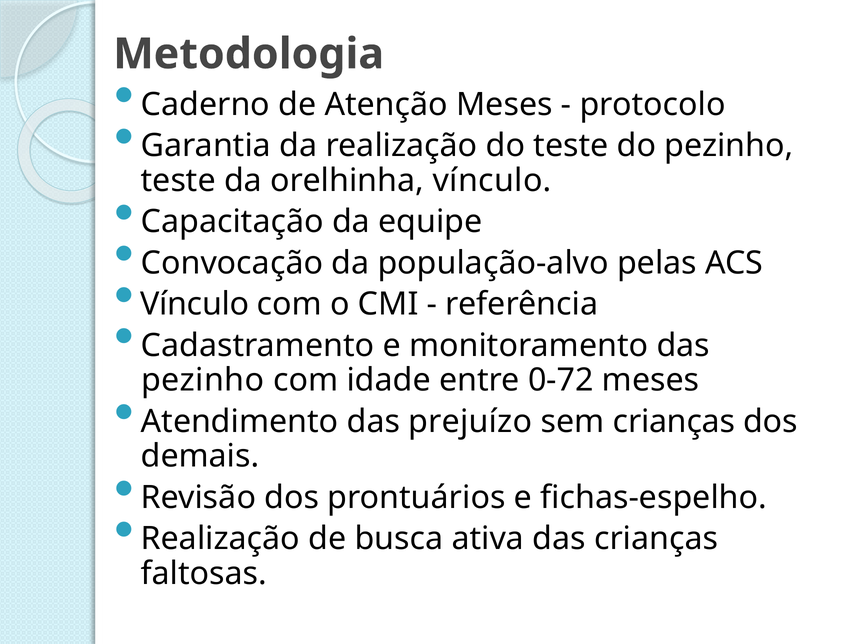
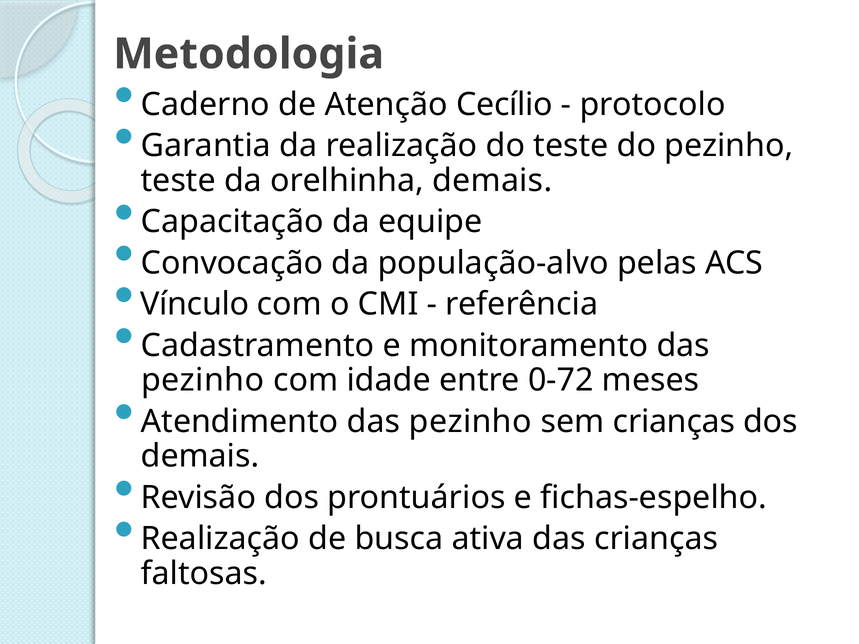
Atenção Meses: Meses -> Cecílio
orelhinha vínculo: vínculo -> demais
Atendimento das prejuízo: prejuízo -> pezinho
